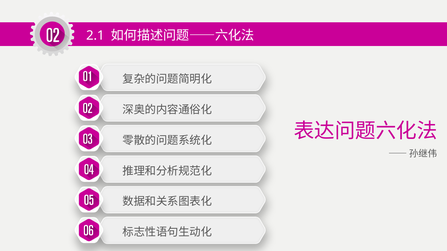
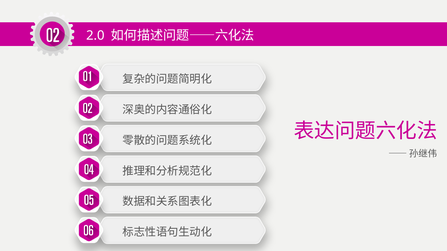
2.1: 2.1 -> 2.0
